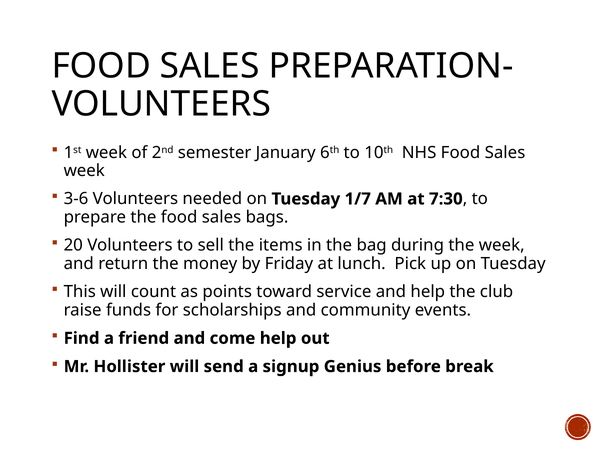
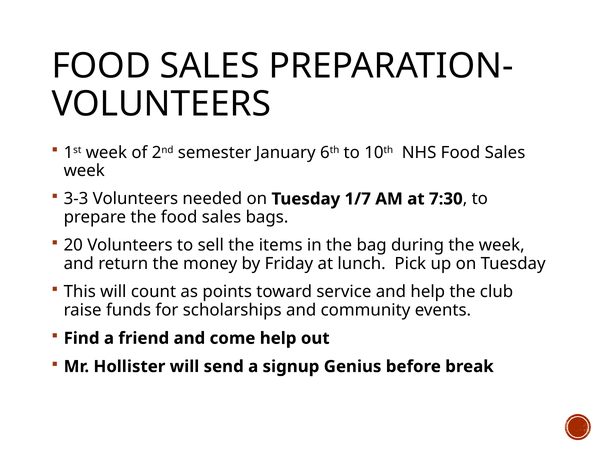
3-6: 3-6 -> 3-3
